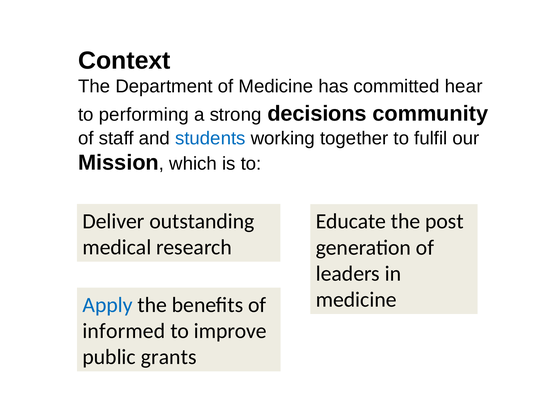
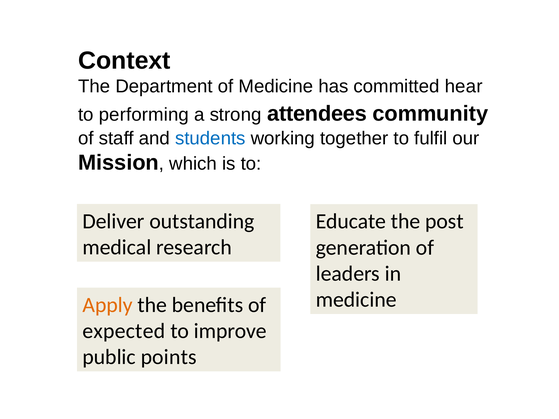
decisions: decisions -> attendees
Apply colour: blue -> orange
informed: informed -> expected
grants: grants -> points
